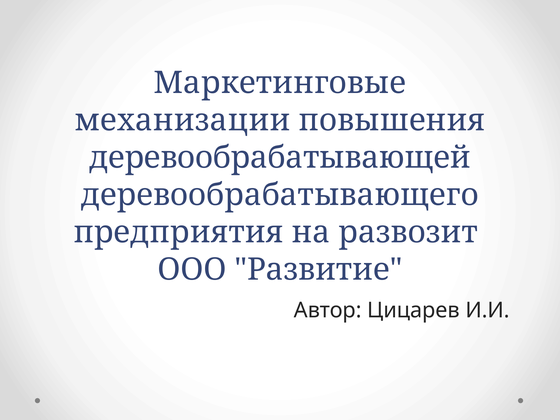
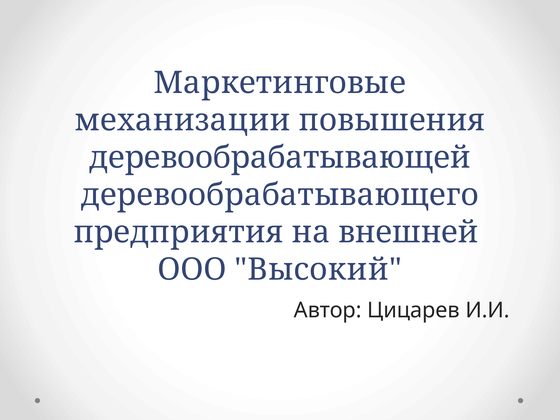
развозит: развозит -> внешней
Развитие: Развитие -> Высокий
